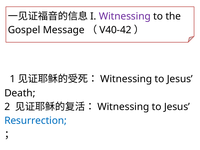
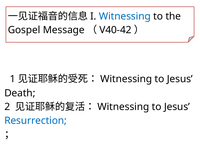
Witnessing at (125, 16) colour: purple -> blue
